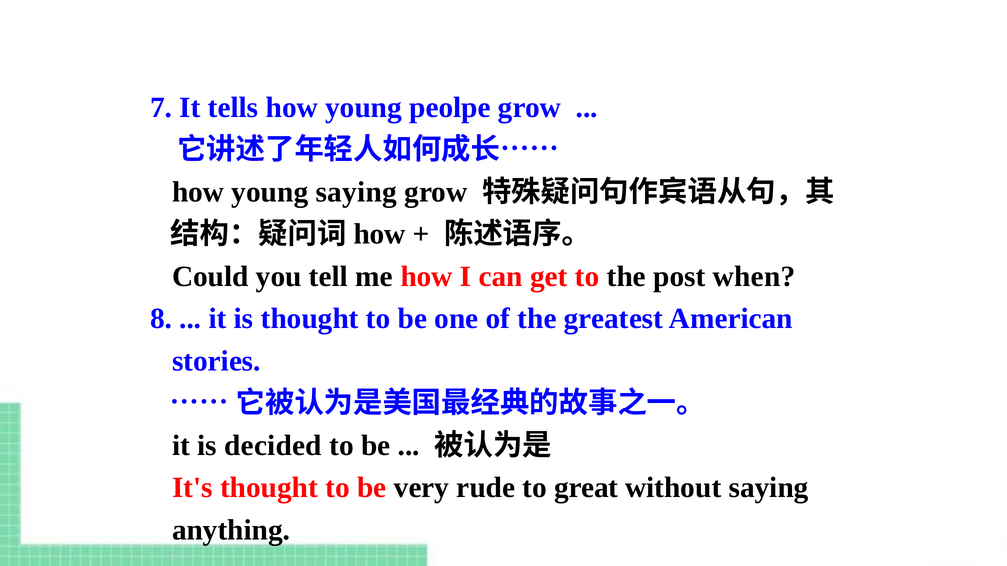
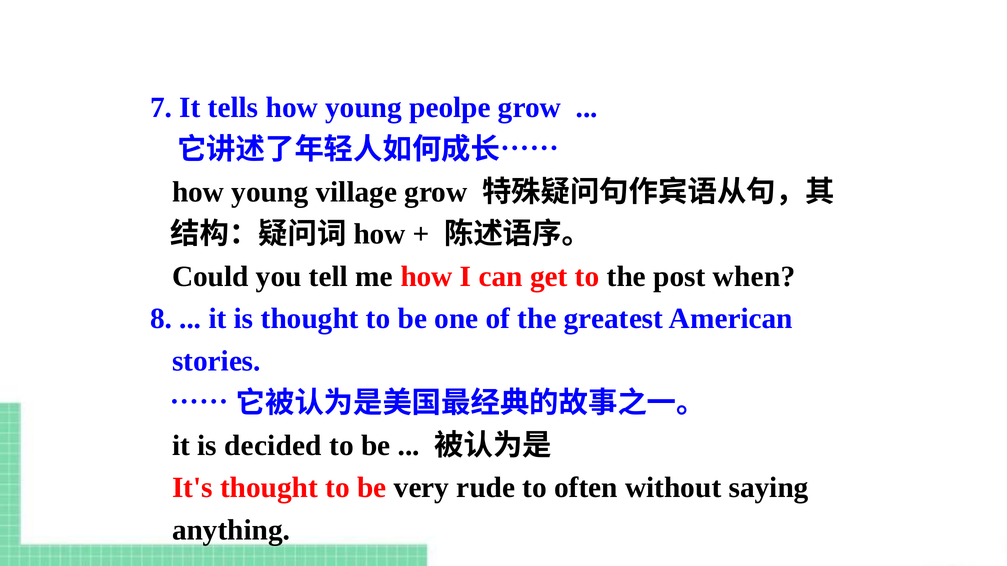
young saying: saying -> village
great: great -> often
